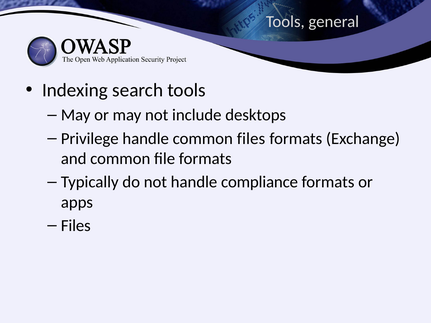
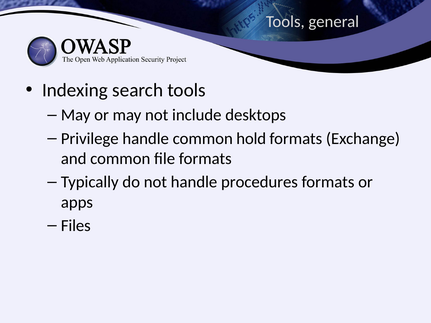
common files: files -> hold
compliance: compliance -> procedures
